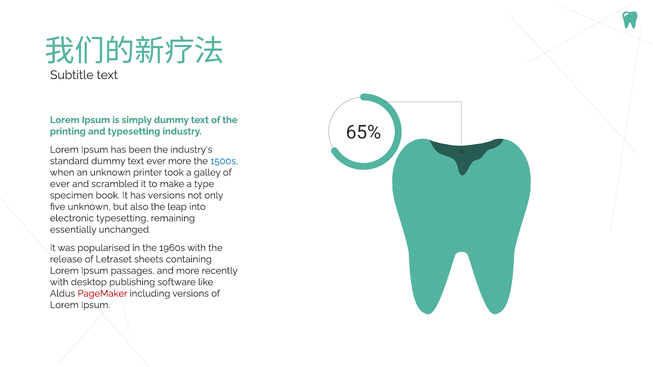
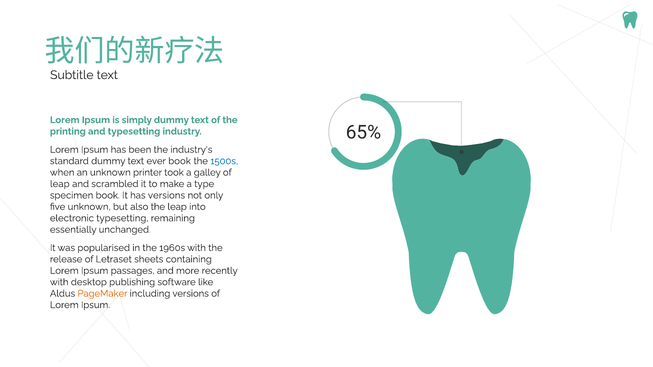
ever more: more -> book
ever at (60, 184): ever -> leap
PageMaker colour: red -> orange
